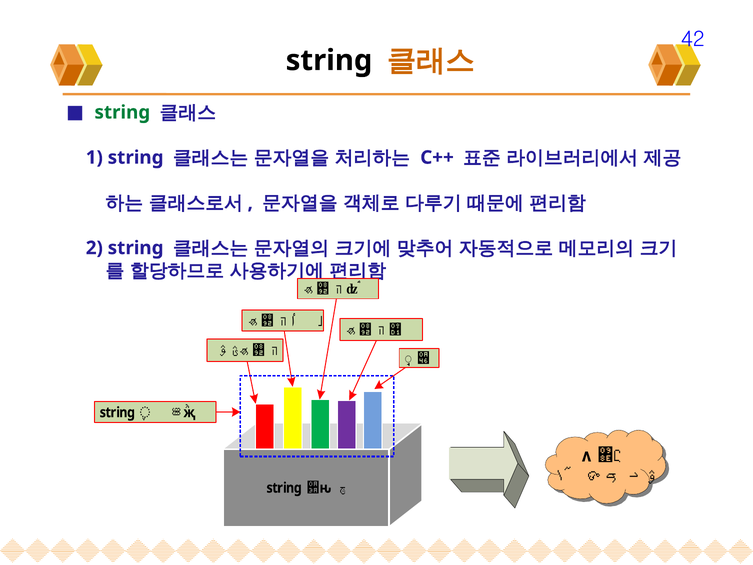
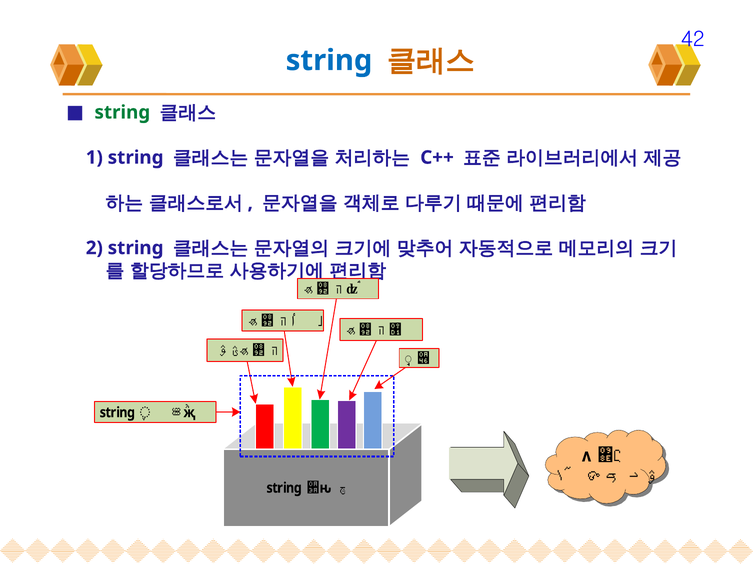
string at (329, 60) colour: black -> blue
